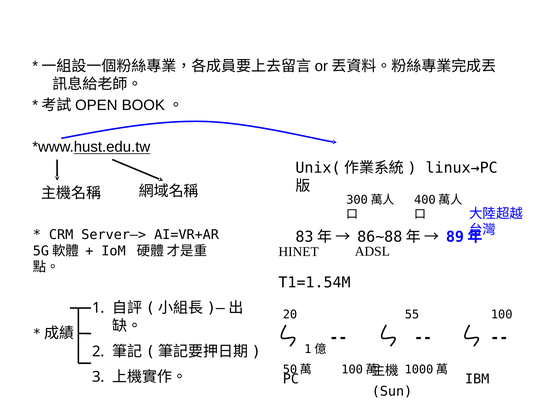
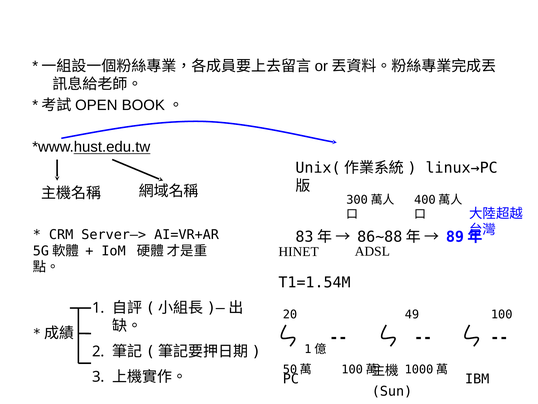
55: 55 -> 49
